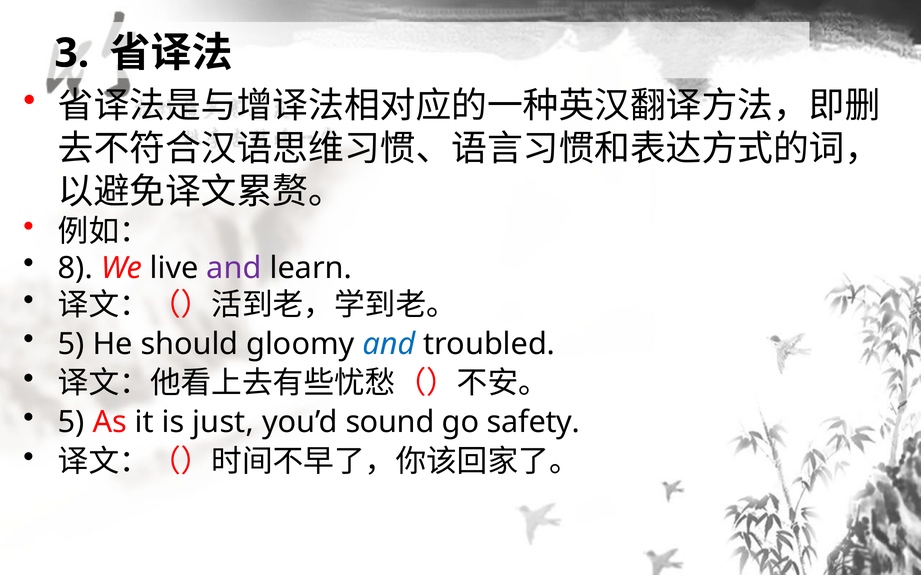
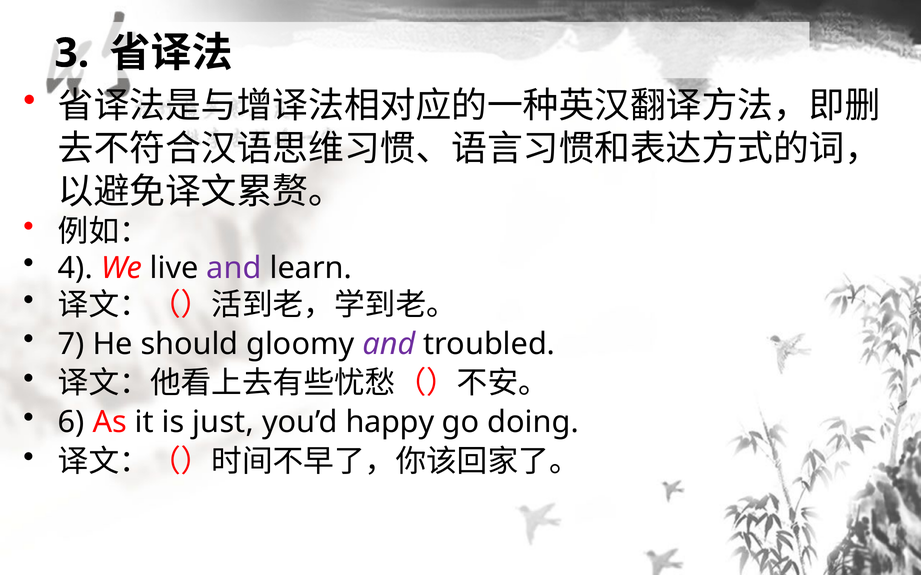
8: 8 -> 4
5 at (71, 344): 5 -> 7
and at (389, 344) colour: blue -> purple
5 at (71, 423): 5 -> 6
sound: sound -> happy
safety: safety -> doing
